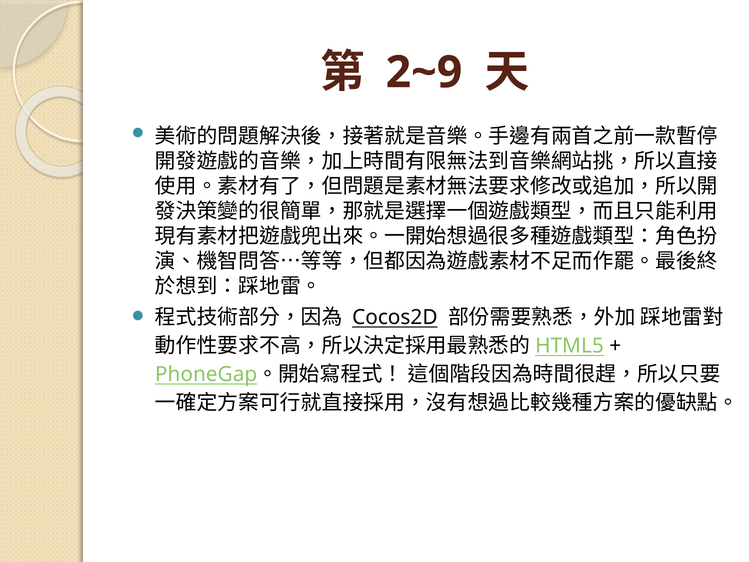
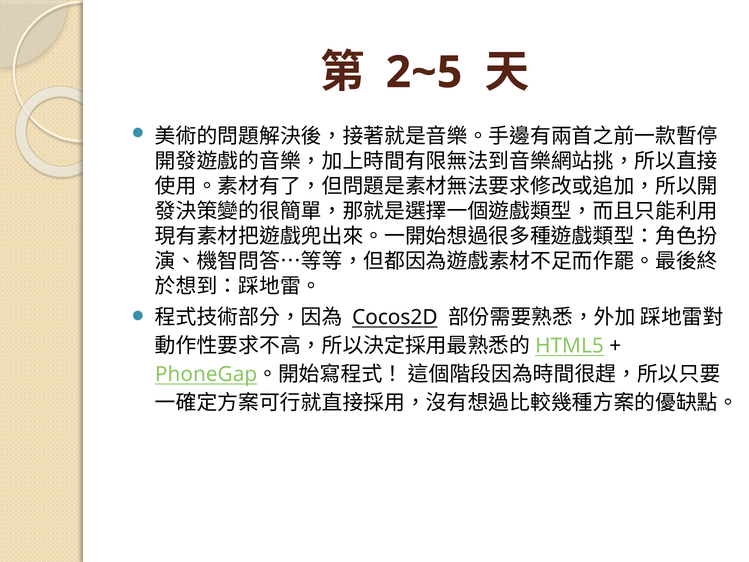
2~9: 2~9 -> 2~5
